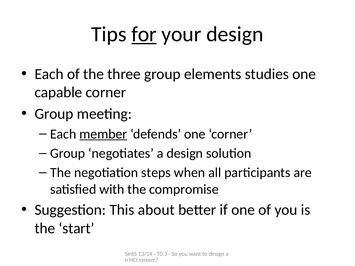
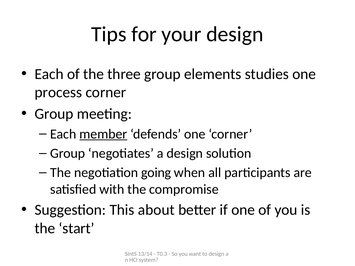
for underline: present -> none
capable: capable -> process
steps: steps -> going
